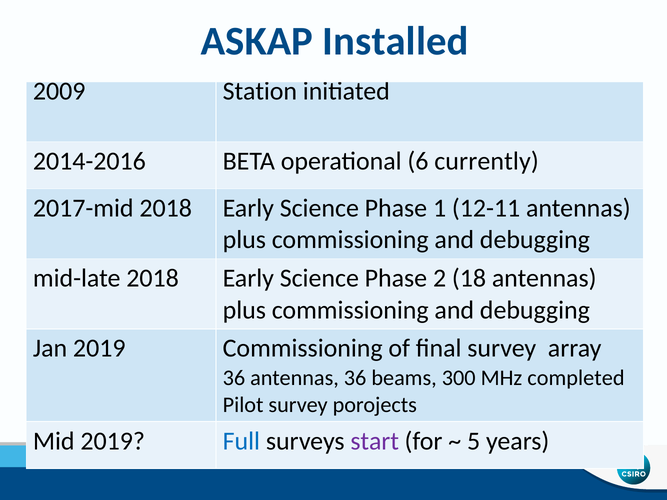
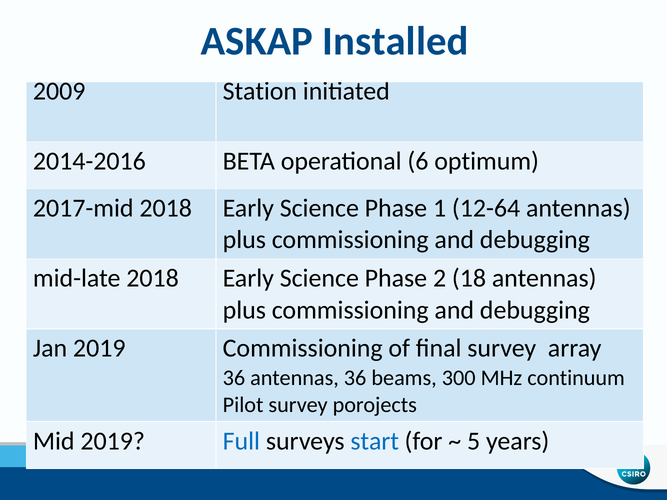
currently: currently -> optimum
12-11: 12-11 -> 12-64
completed: completed -> continuum
start colour: purple -> blue
